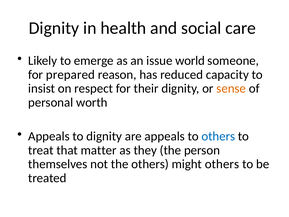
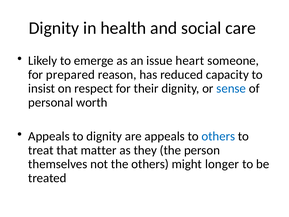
world: world -> heart
sense colour: orange -> blue
might others: others -> longer
